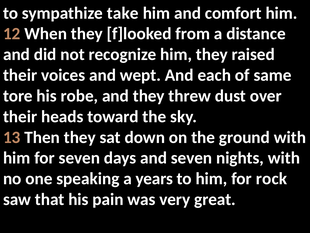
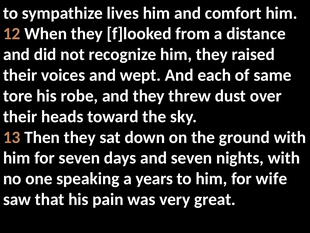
take: take -> lives
rock: rock -> wife
